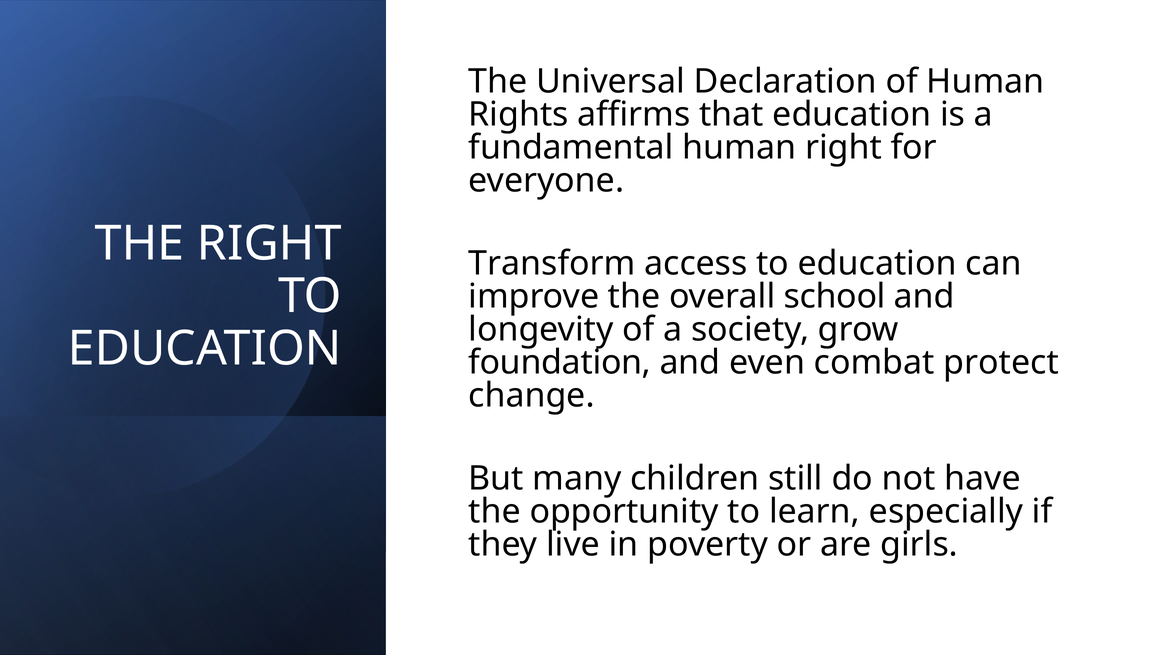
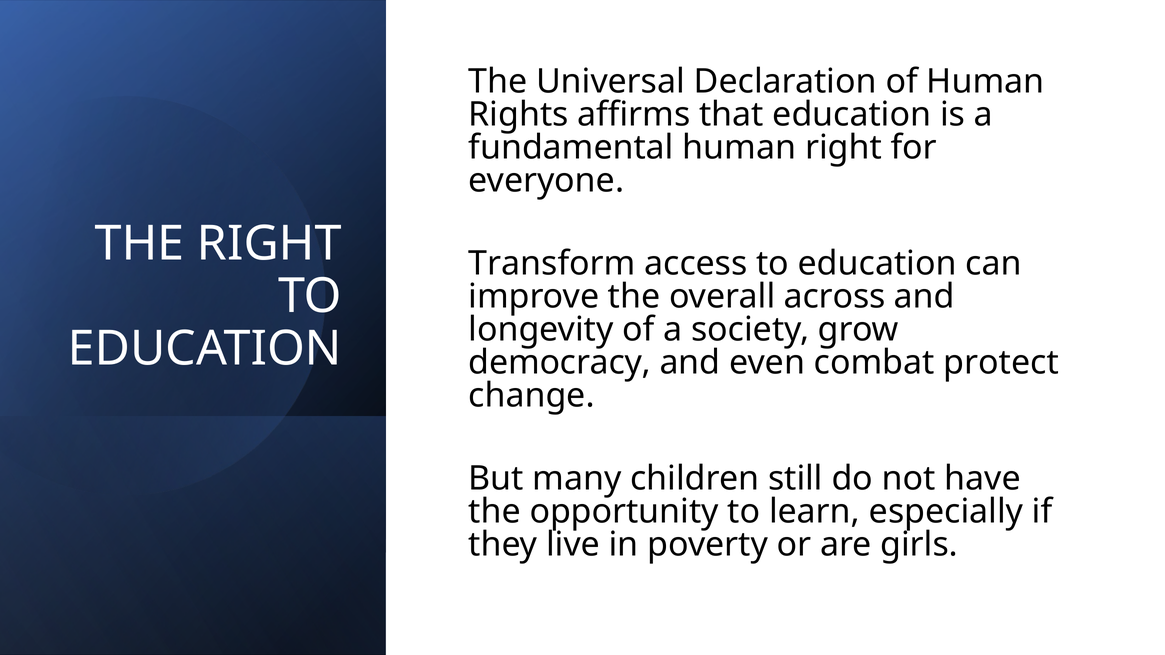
school: school -> across
foundation: foundation -> democracy
